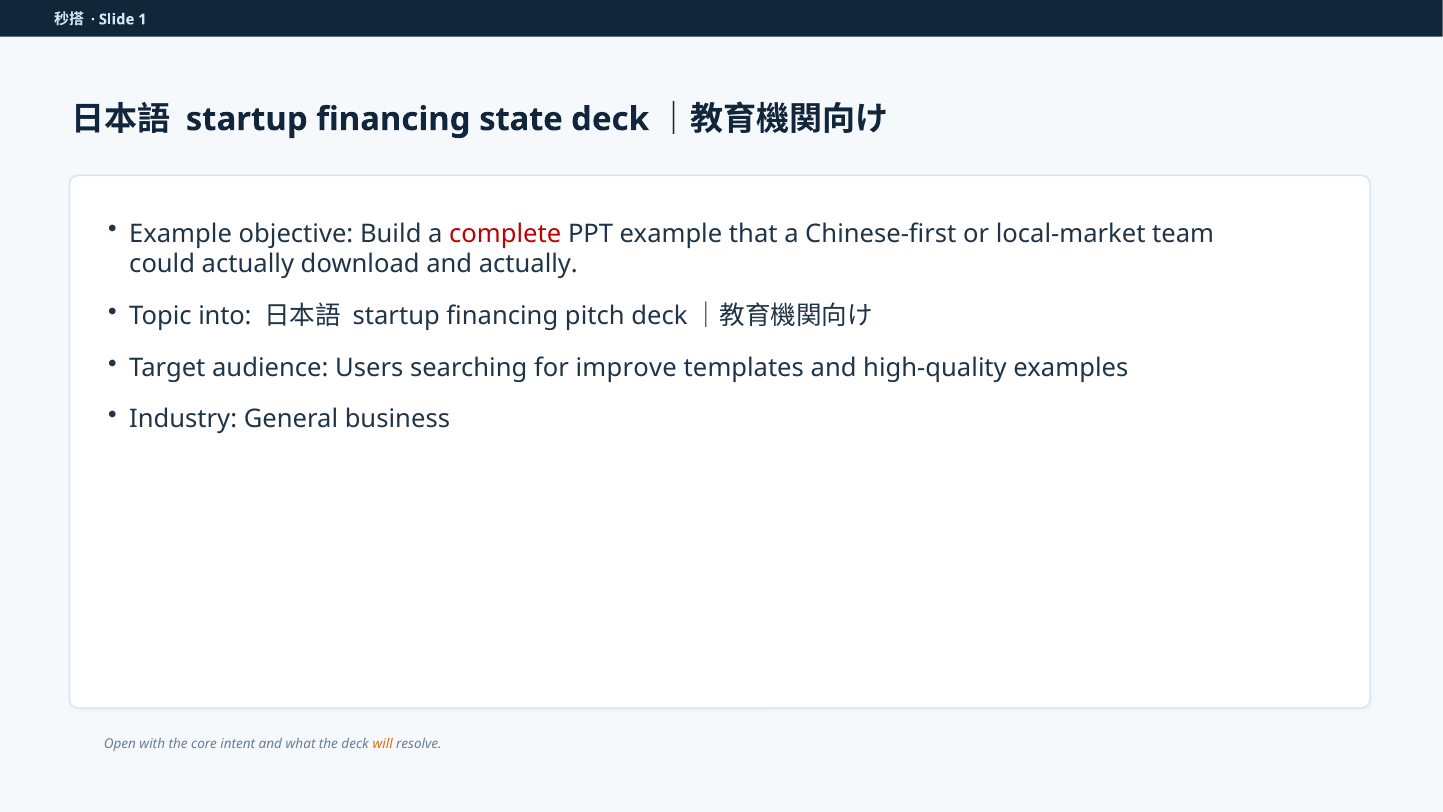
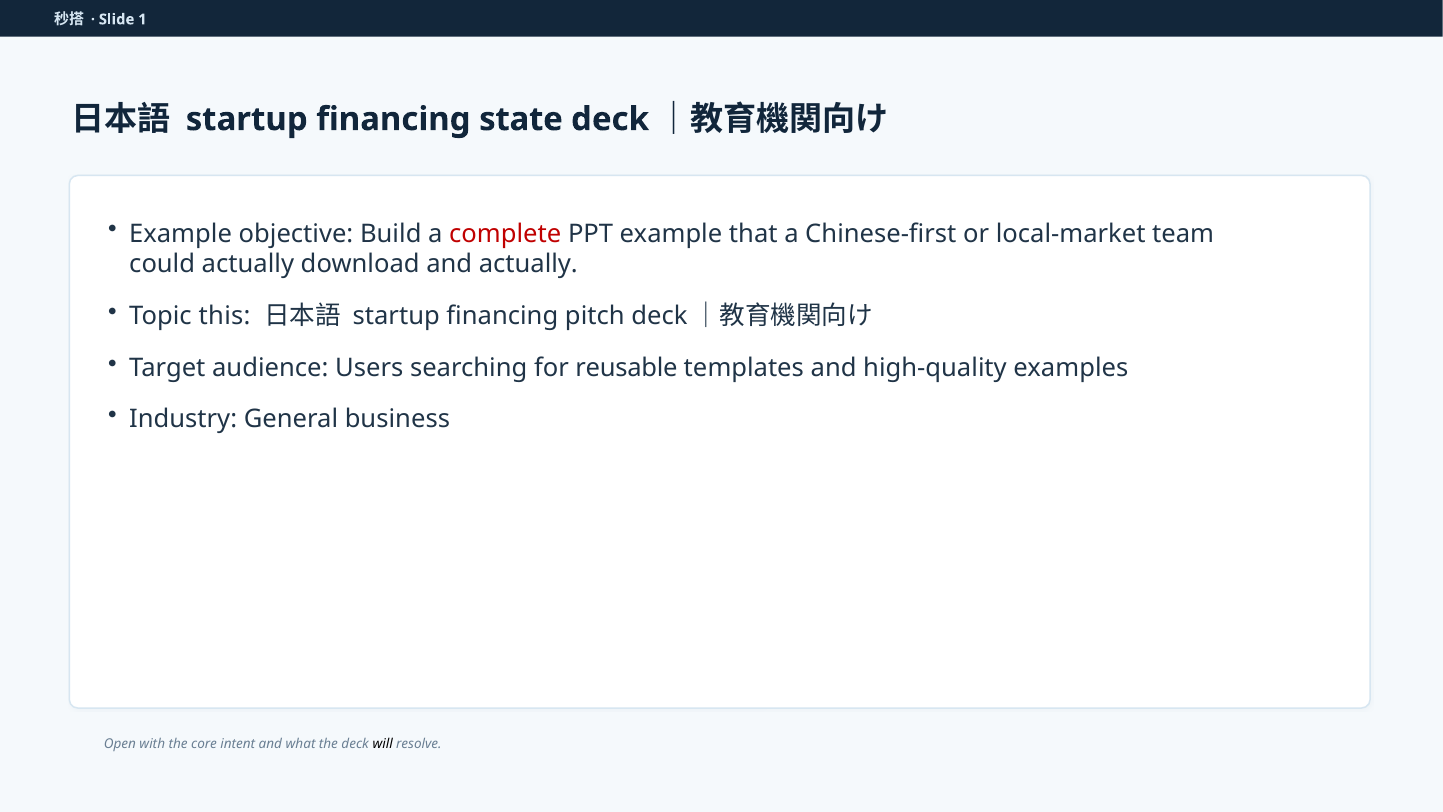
into: into -> this
improve: improve -> reusable
will colour: orange -> black
